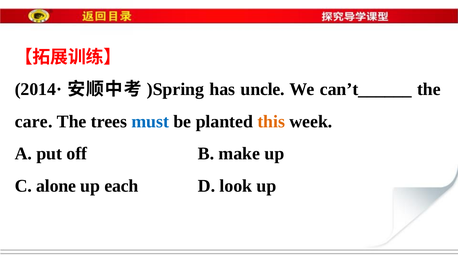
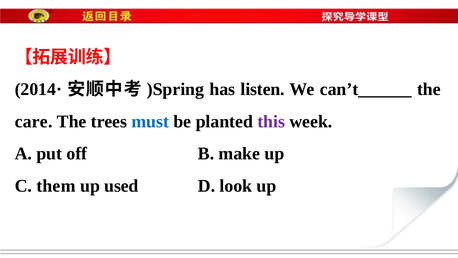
uncle: uncle -> listen
this colour: orange -> purple
alone: alone -> them
each: each -> used
